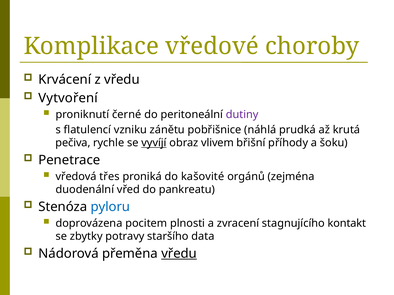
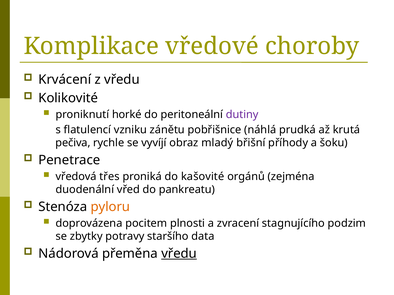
Vytvoření: Vytvoření -> Kolikovité
černé: černé -> horké
vyvíjí underline: present -> none
vlivem: vlivem -> mladý
pyloru colour: blue -> orange
kontakt: kontakt -> podzim
